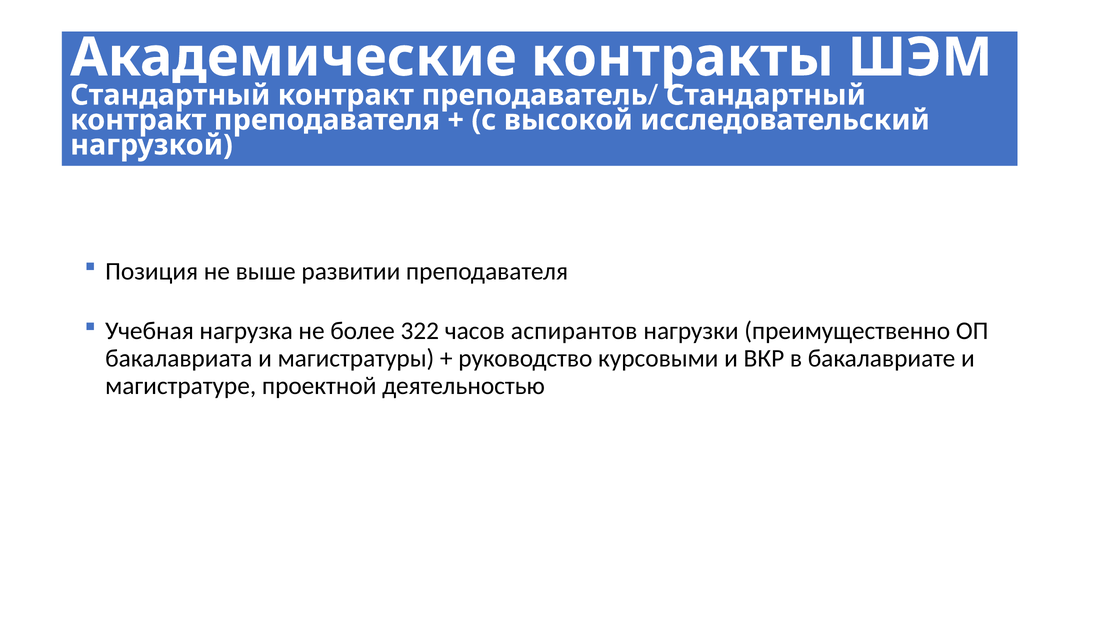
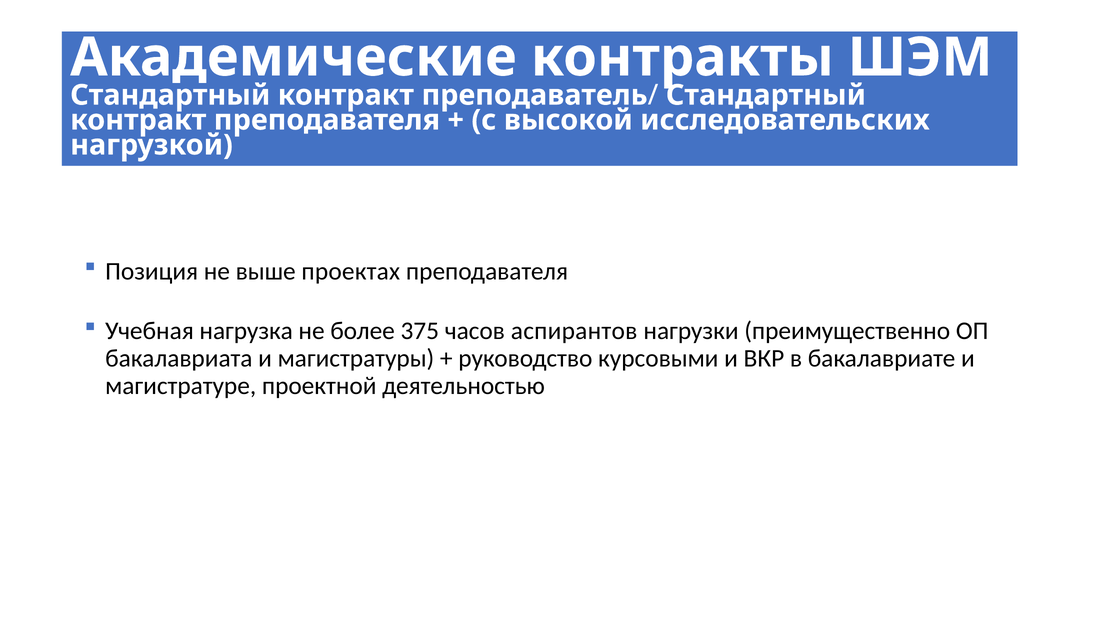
исследовательский: исследовательский -> исследовательских
развитии: развитии -> проектах
322: 322 -> 375
